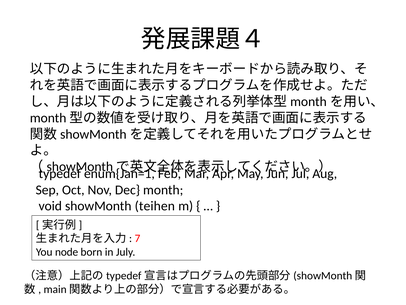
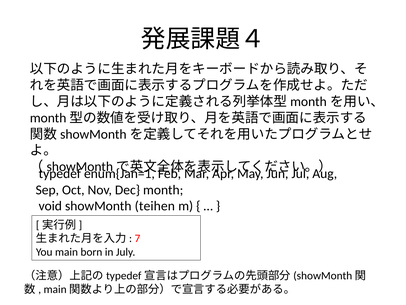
node: node -> main
